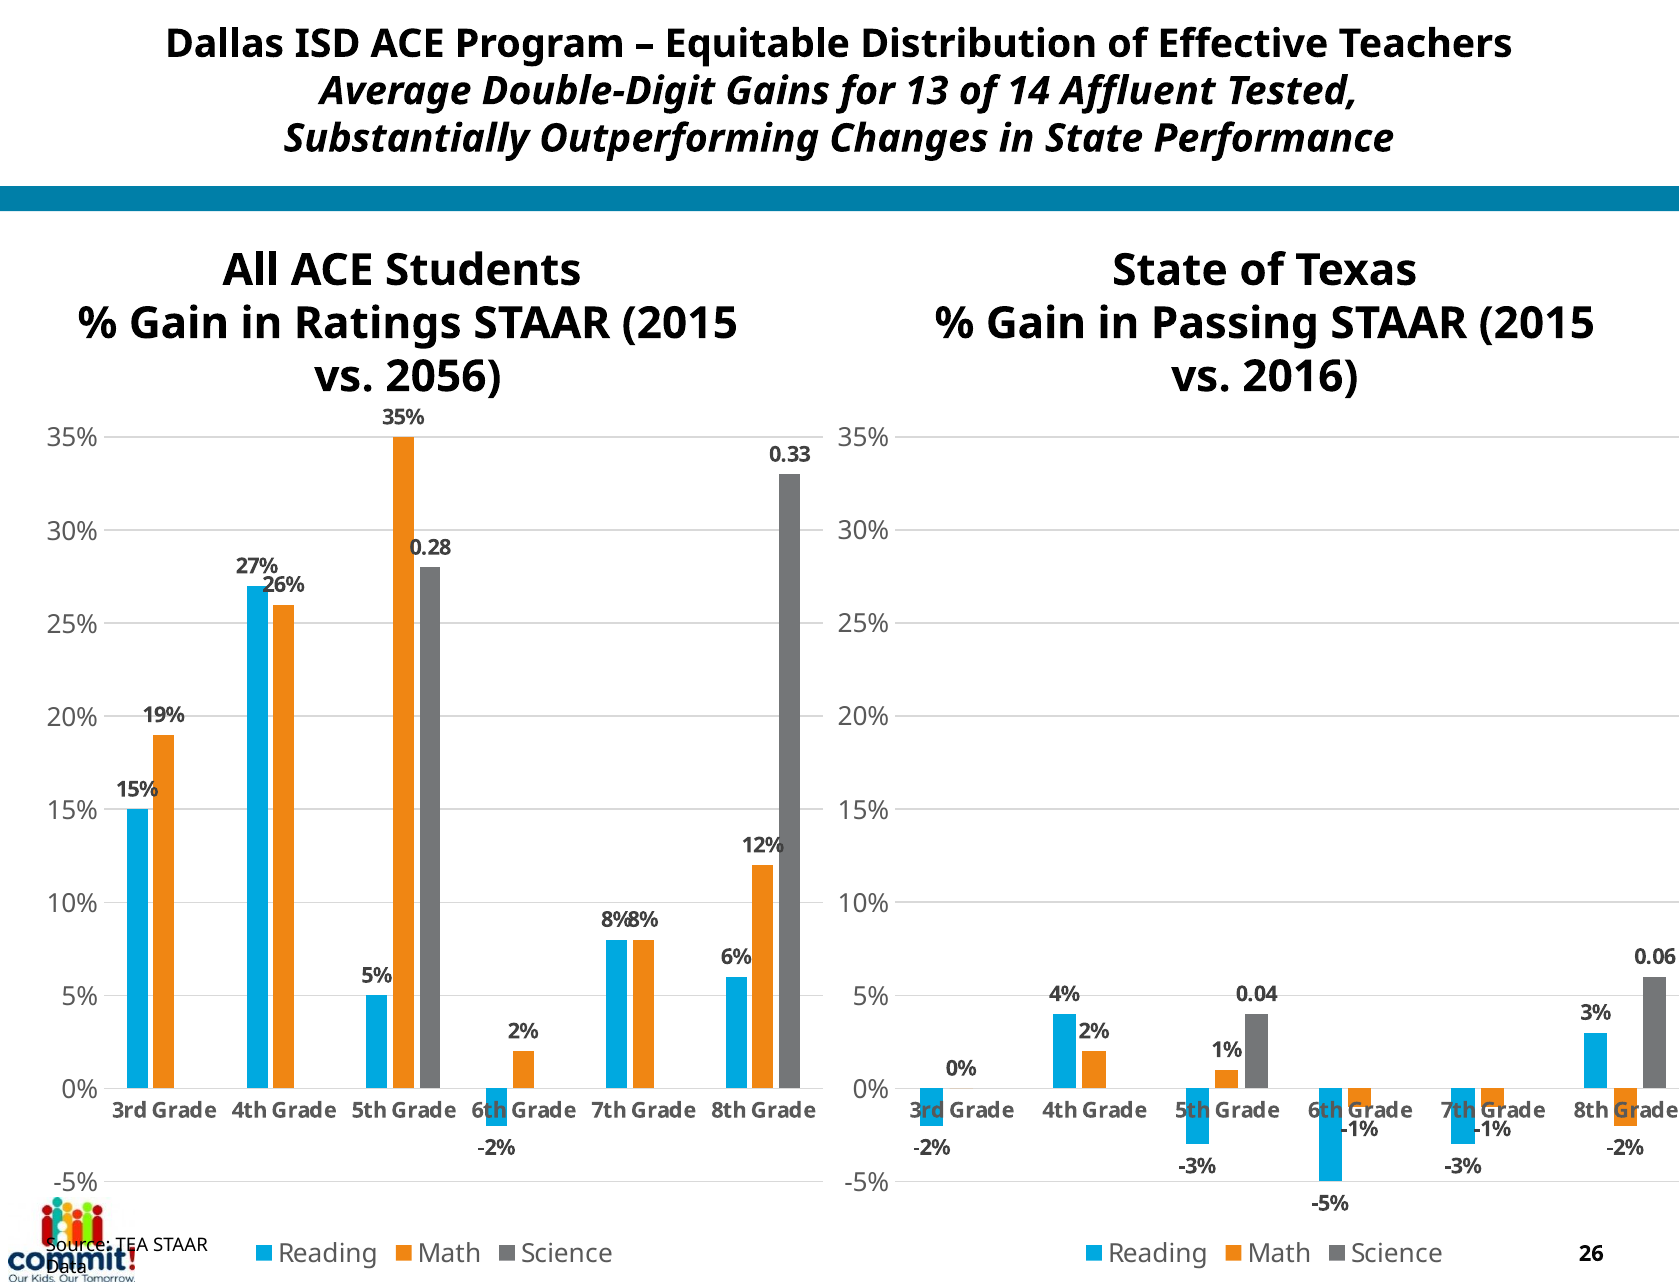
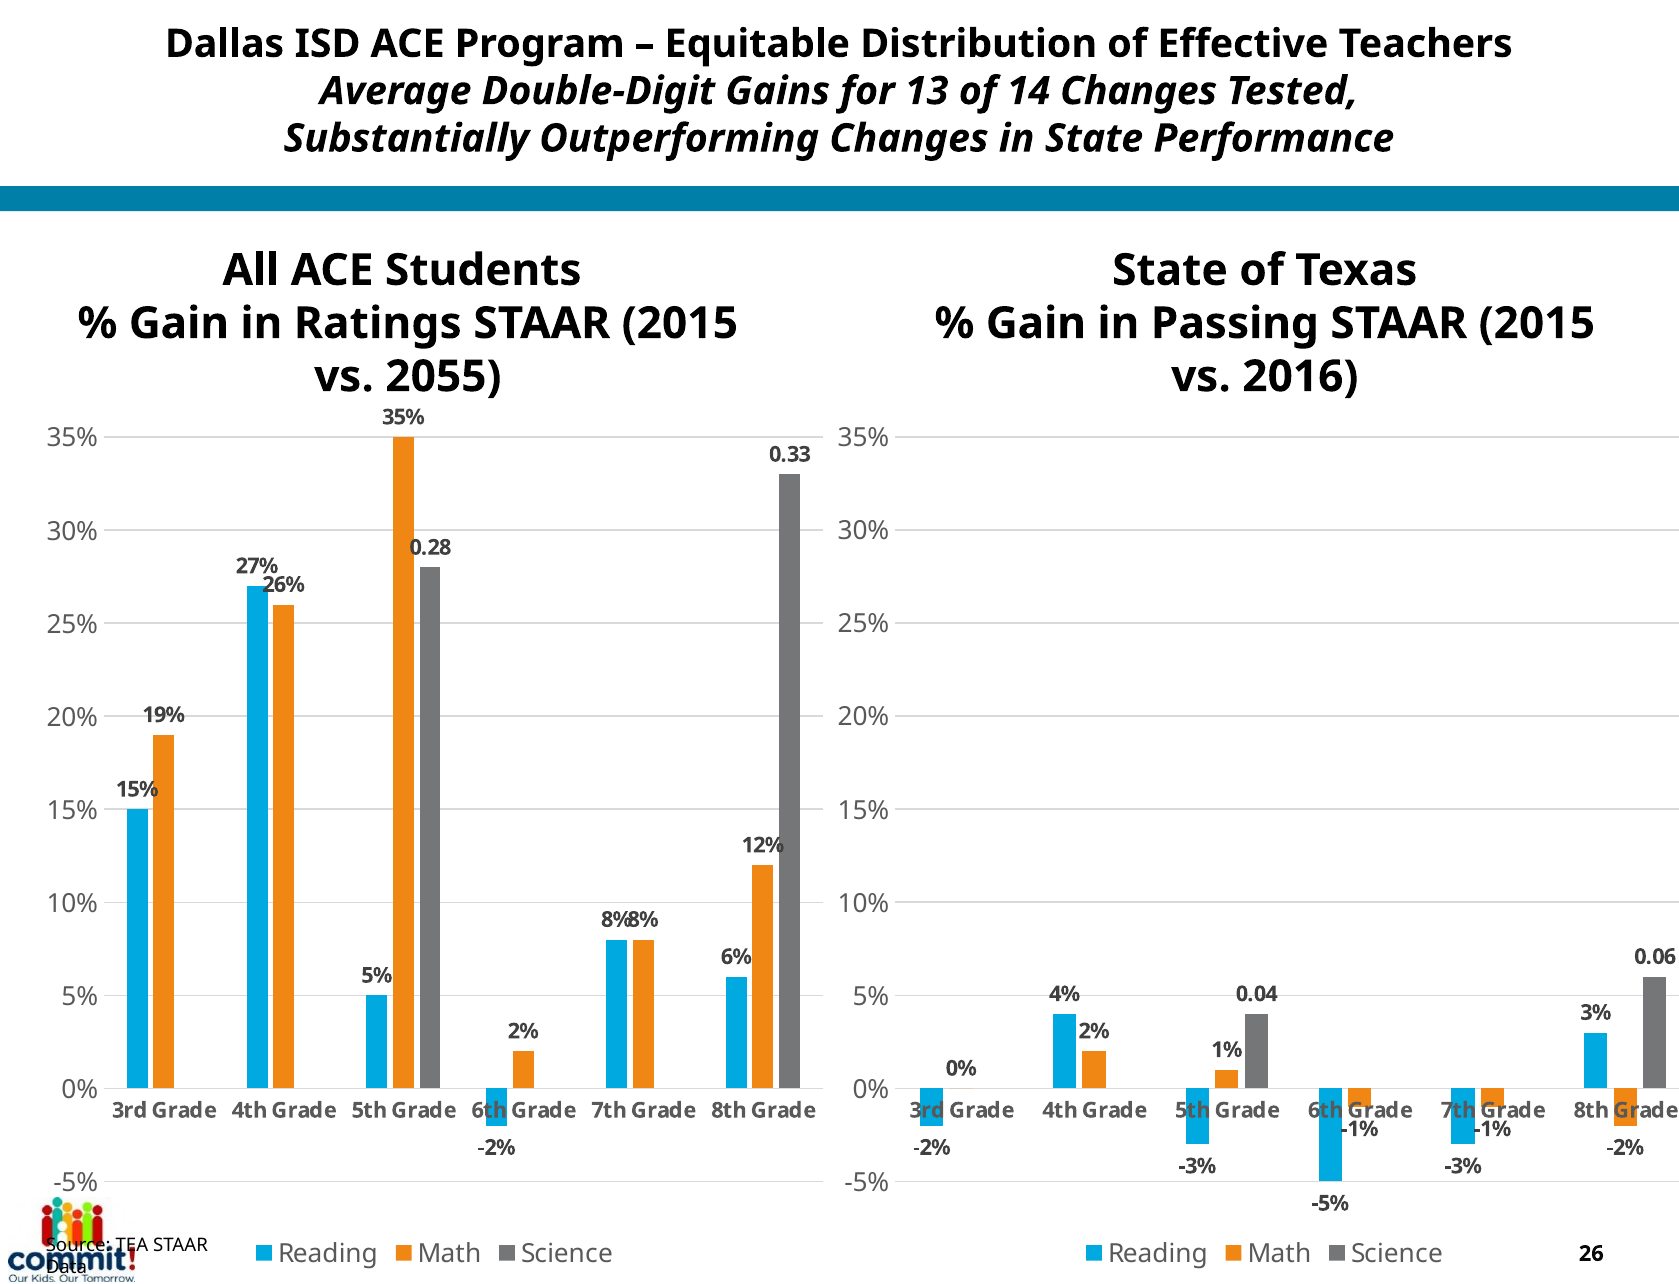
14 Affluent: Affluent -> Changes
2056: 2056 -> 2055
